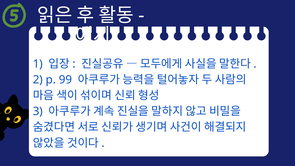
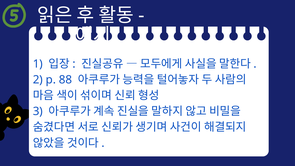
99: 99 -> 88
